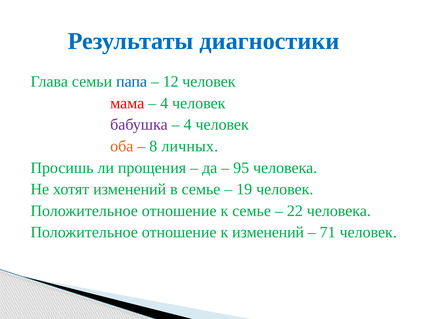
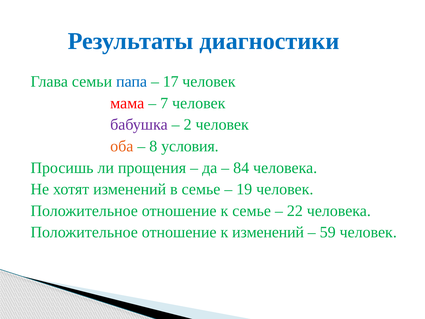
12: 12 -> 17
4 at (164, 103): 4 -> 7
4 at (188, 125): 4 -> 2
личных: личных -> условия
95: 95 -> 84
71: 71 -> 59
